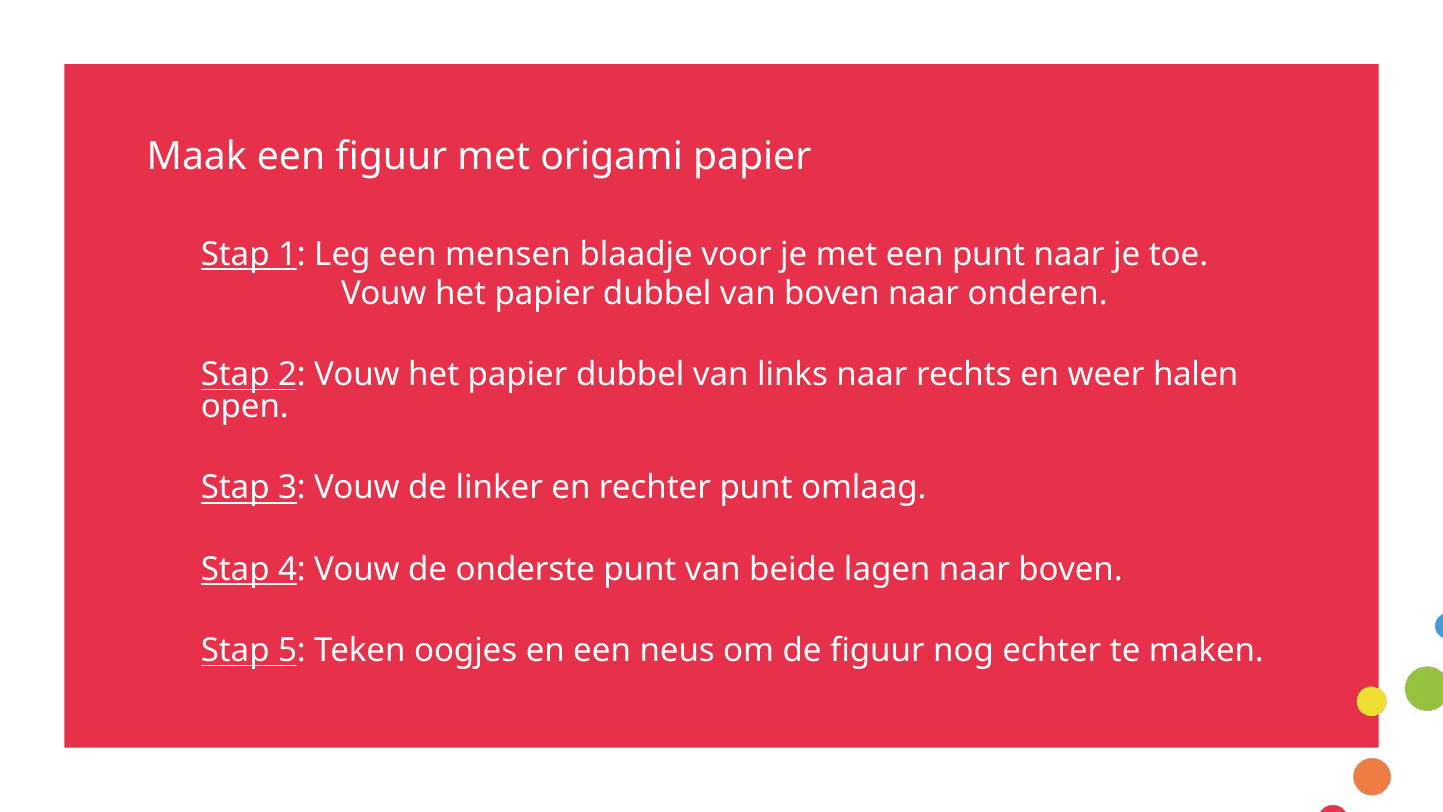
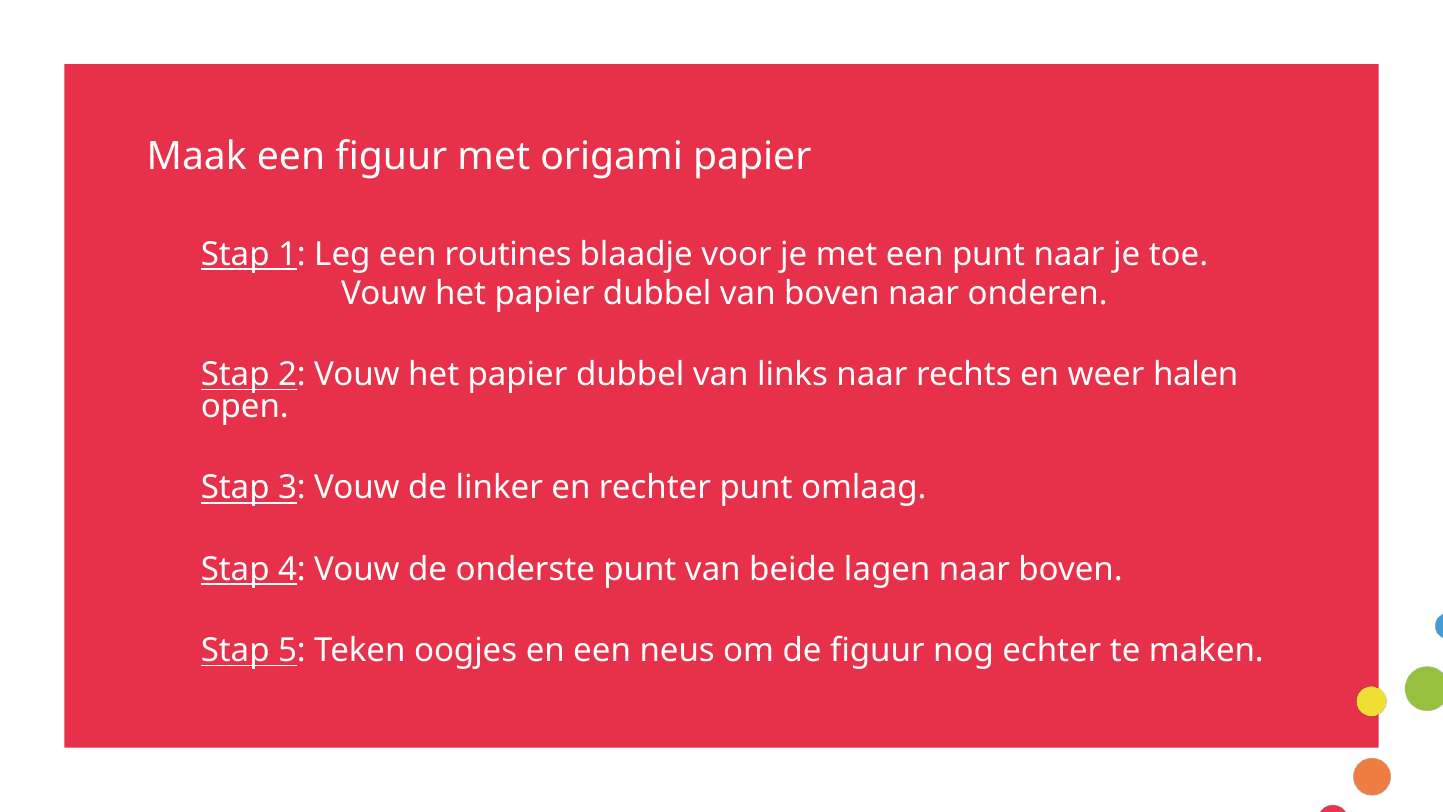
mensen: mensen -> routines
